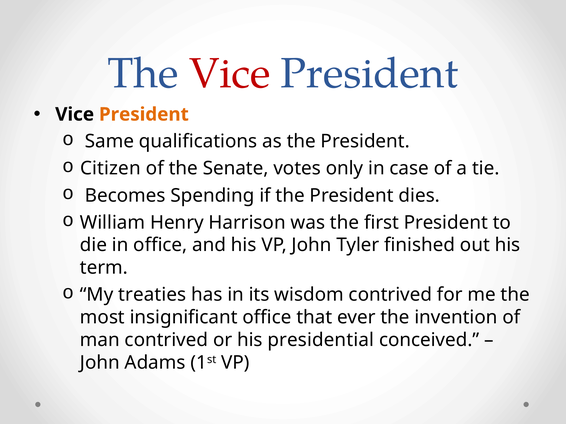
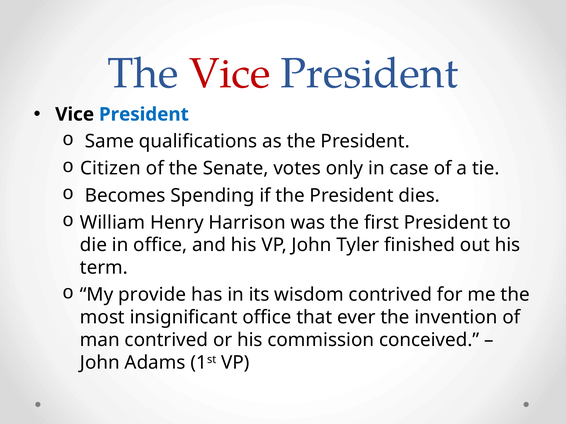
President at (144, 115) colour: orange -> blue
treaties: treaties -> provide
presidential: presidential -> commission
